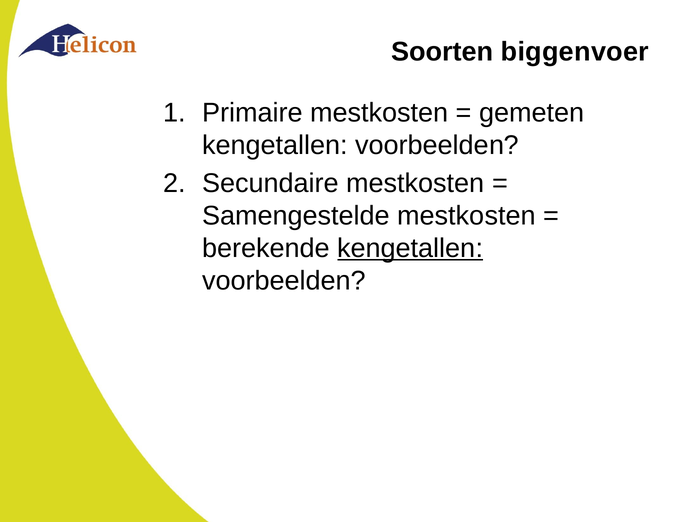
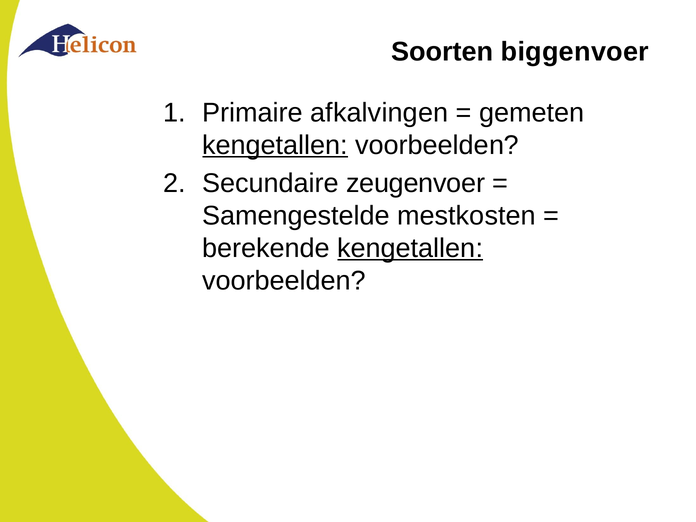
Primaire mestkosten: mestkosten -> afkalvingen
kengetallen at (275, 145) underline: none -> present
Secundaire mestkosten: mestkosten -> zeugenvoer
